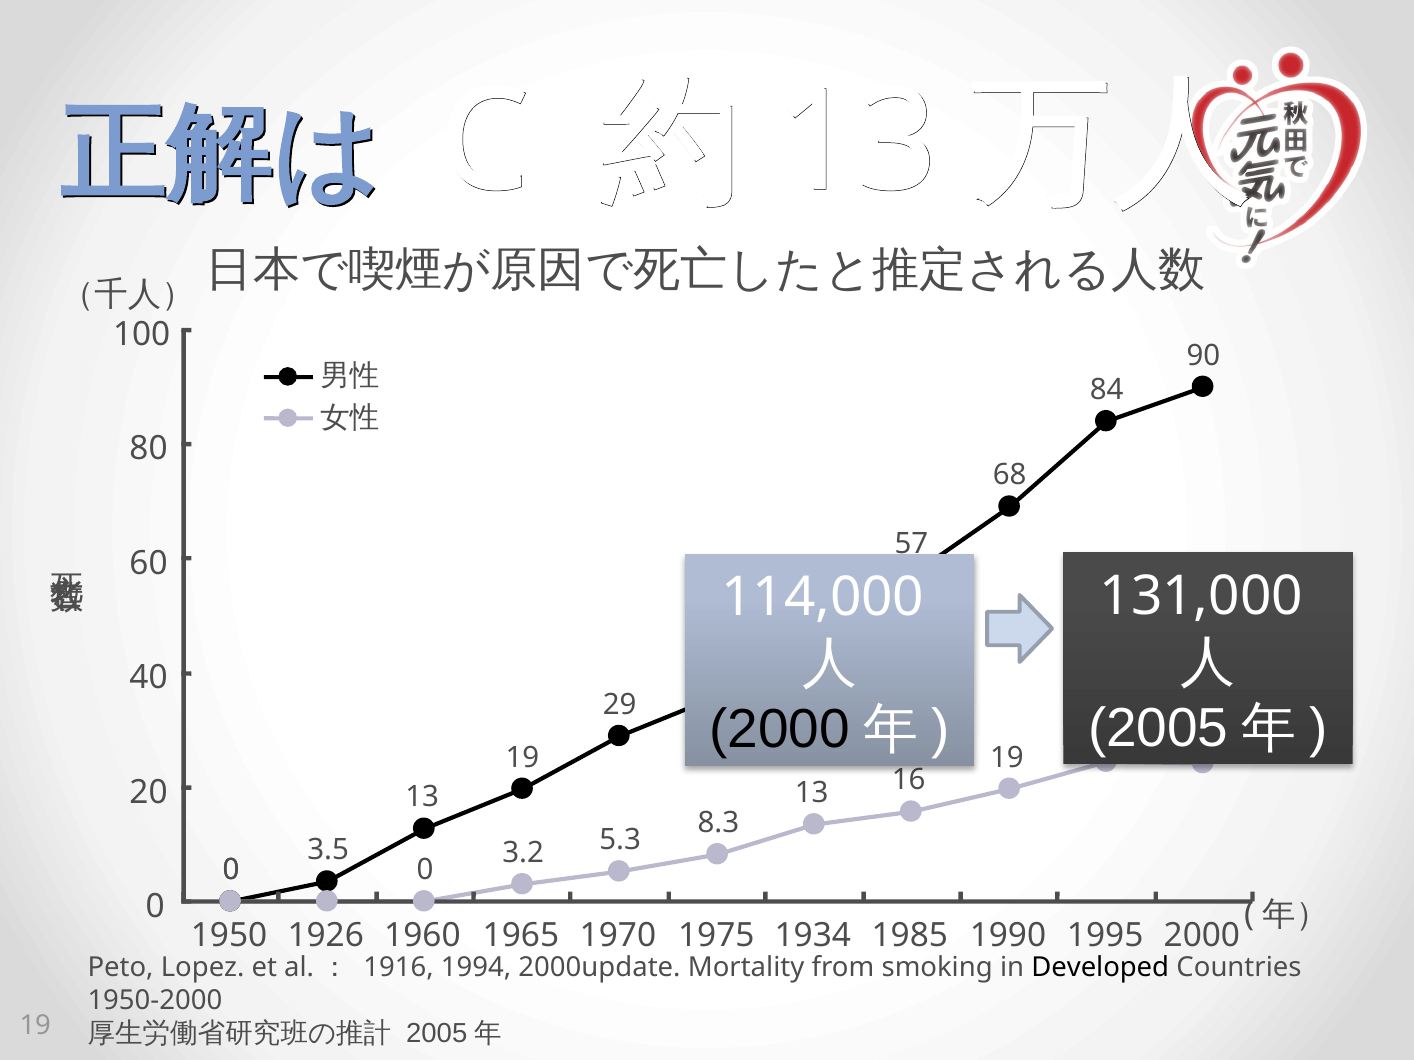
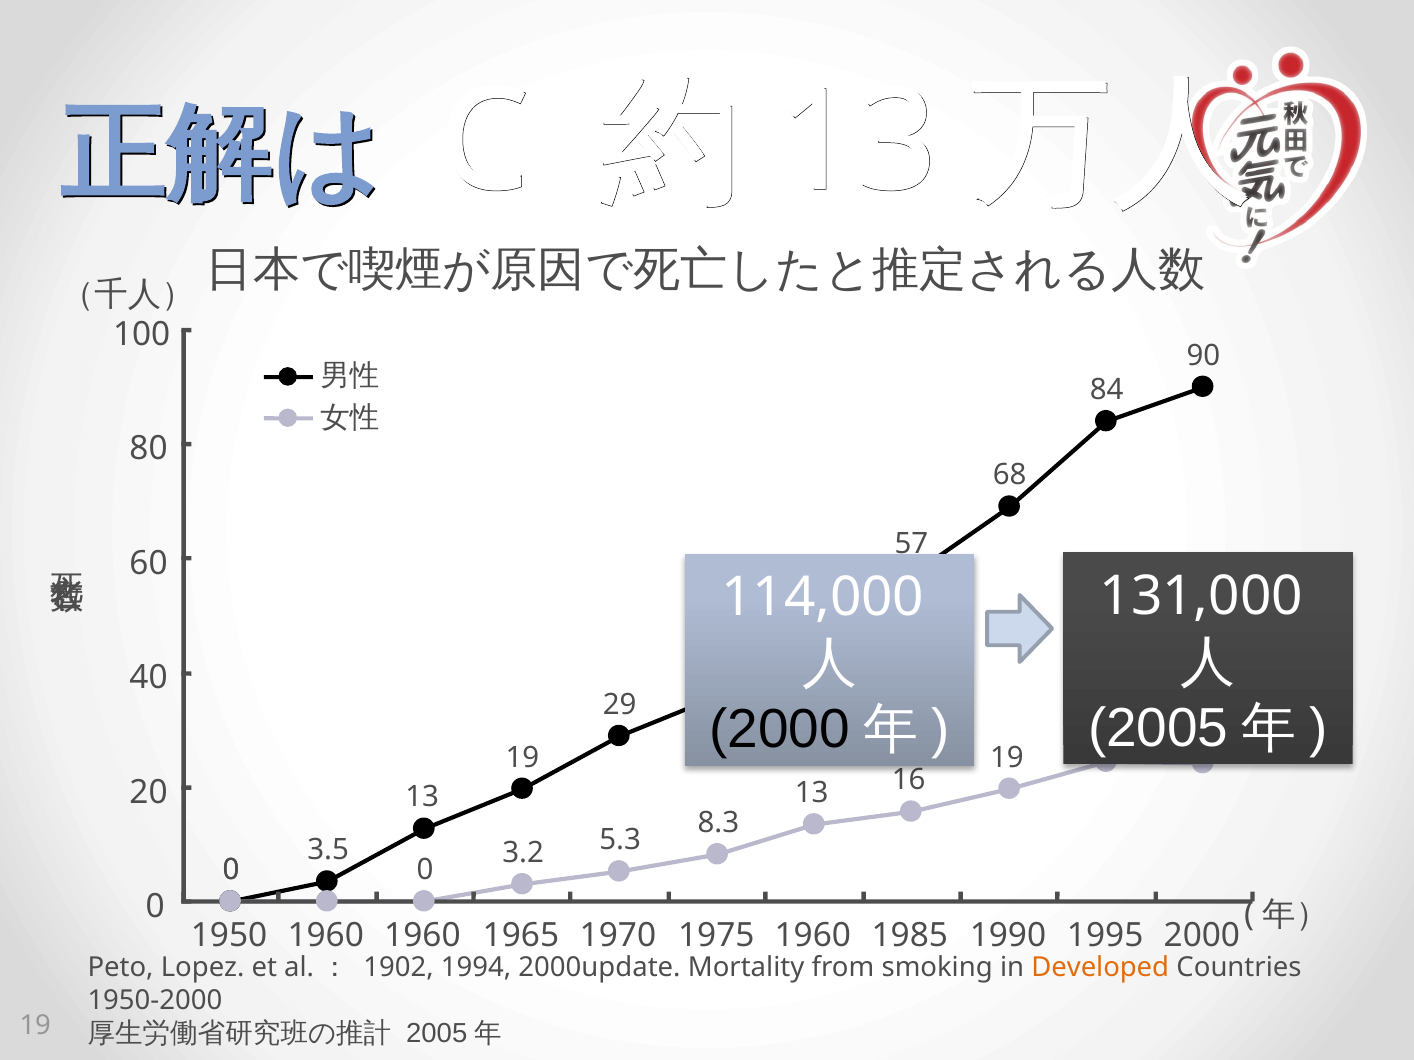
1950 1926: 1926 -> 1960
1975 1934: 1934 -> 1960
1916: 1916 -> 1902
Developed colour: black -> orange
